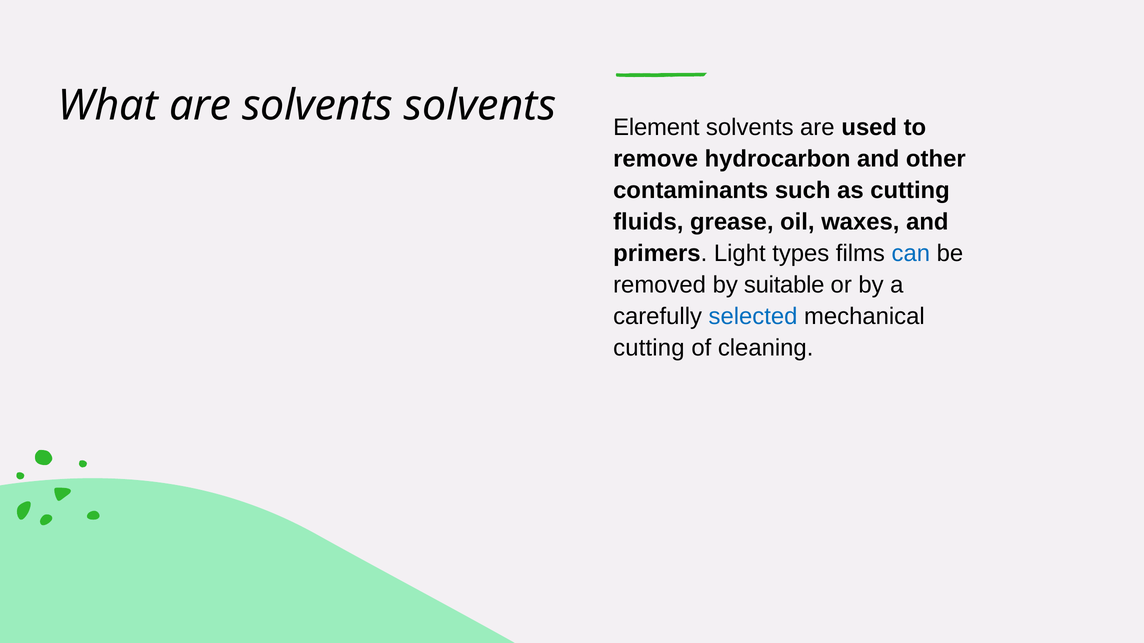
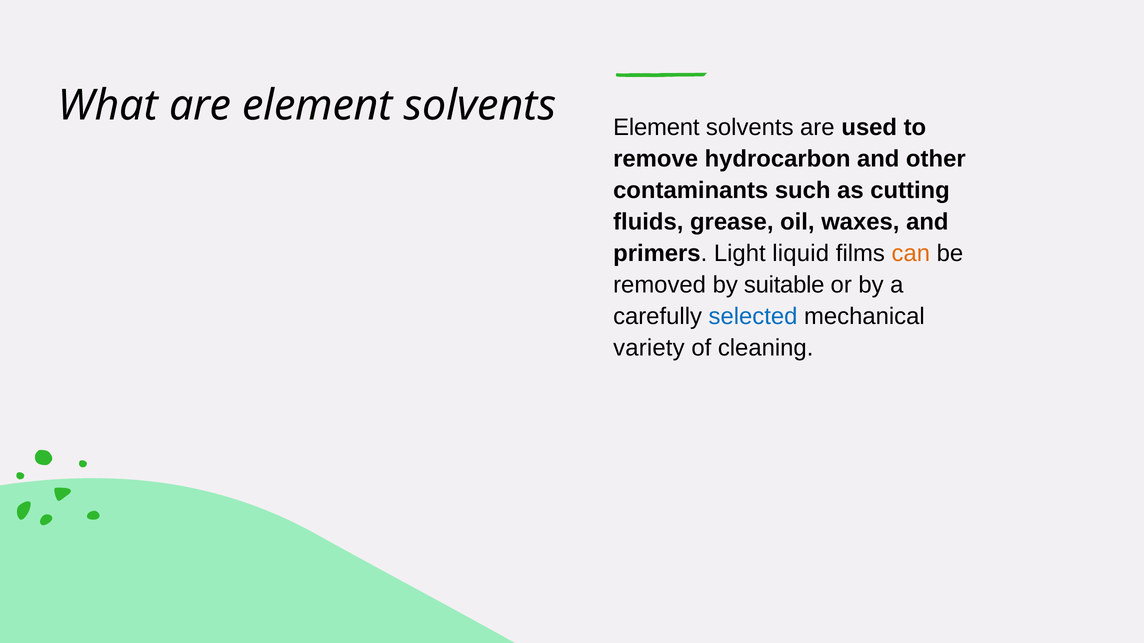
are solvents: solvents -> element
types: types -> liquid
can colour: blue -> orange
cutting at (649, 348): cutting -> variety
